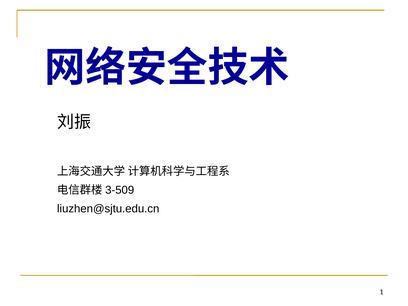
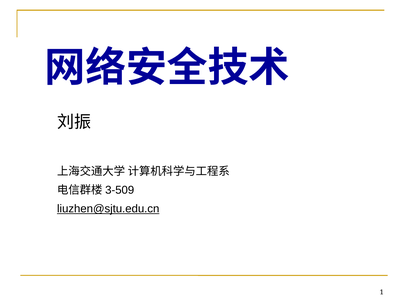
liuzhen@sjtu.edu.cn underline: none -> present
